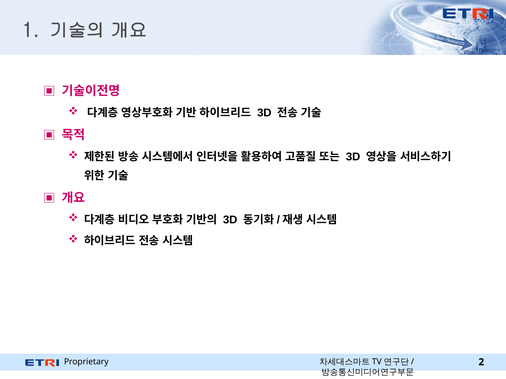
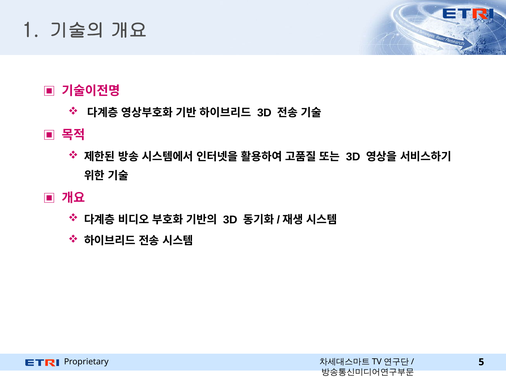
2: 2 -> 5
